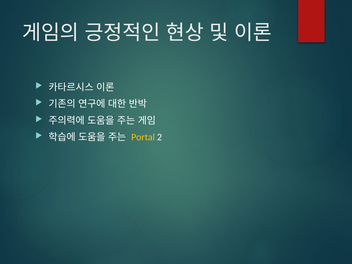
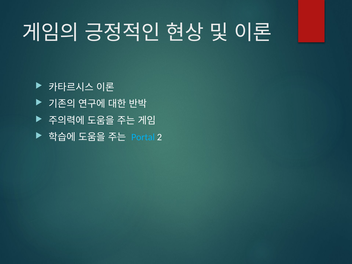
Portal colour: yellow -> light blue
